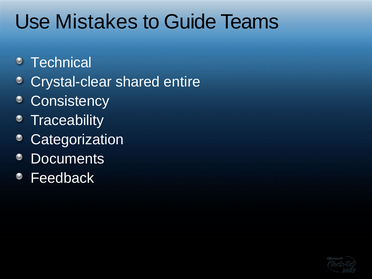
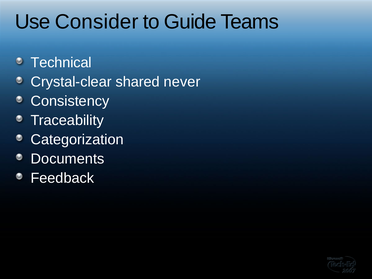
Mistakes: Mistakes -> Consider
entire: entire -> never
